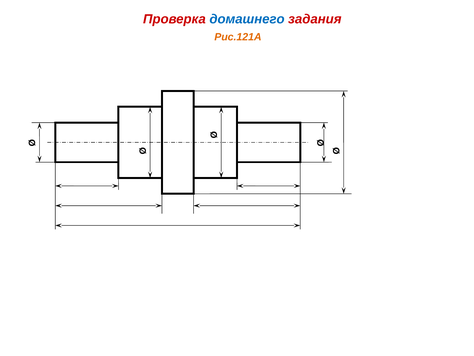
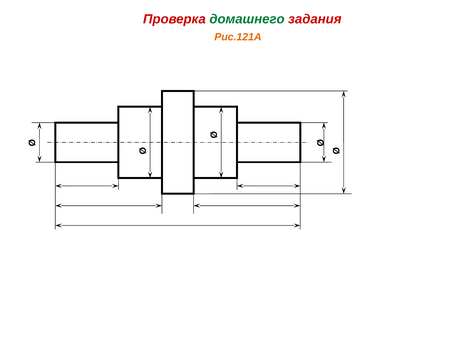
домашнего colour: blue -> green
